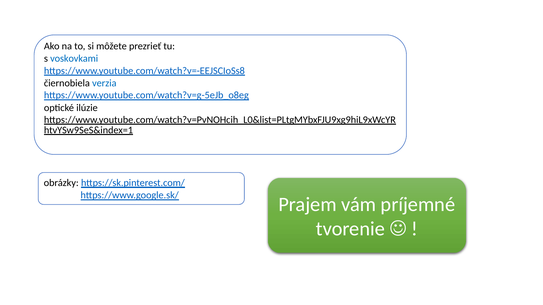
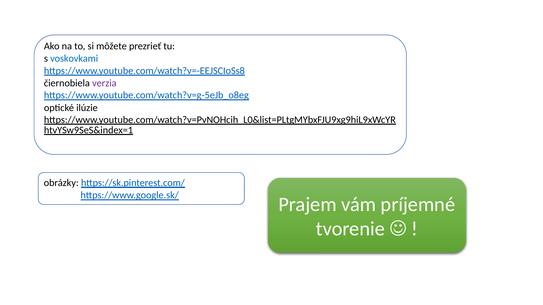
verzia colour: blue -> purple
